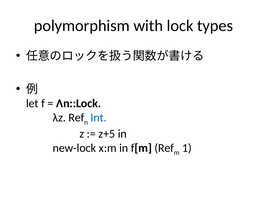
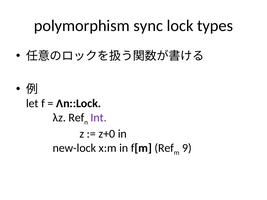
with: with -> sync
Int colour: blue -> purple
z+5: z+5 -> z+0
1: 1 -> 9
